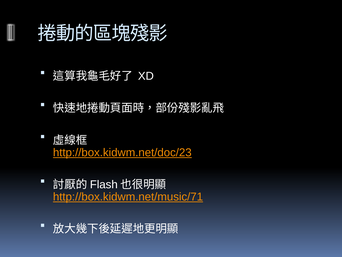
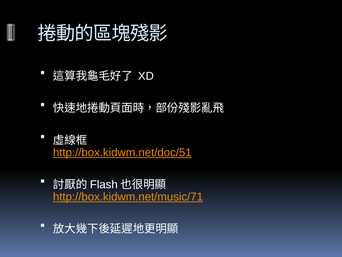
http://box.kidwm.net/doc/23: http://box.kidwm.net/doc/23 -> http://box.kidwm.net/doc/51
